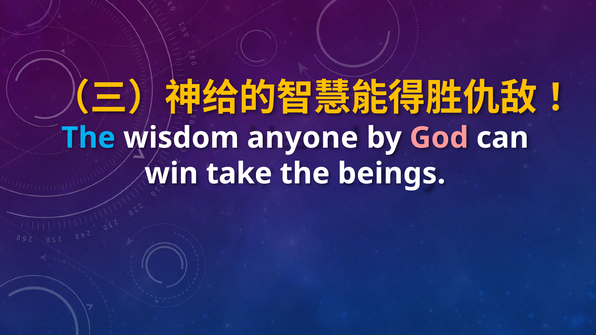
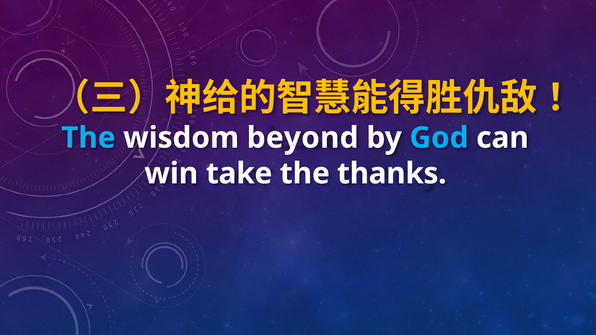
anyone: anyone -> beyond
God colour: pink -> light blue
beings: beings -> thanks
